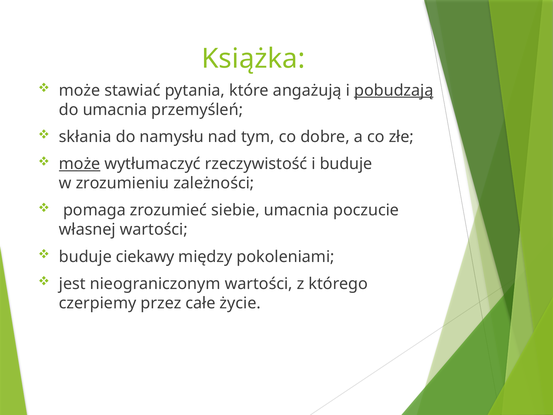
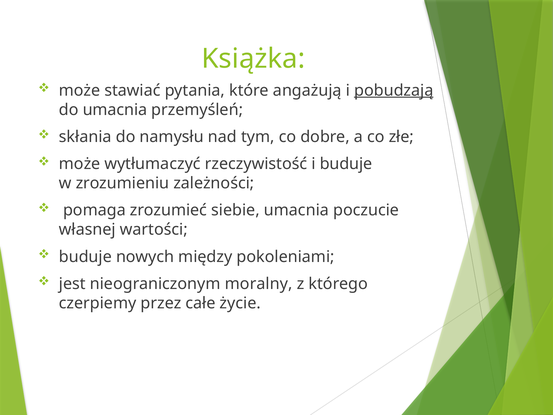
może at (80, 164) underline: present -> none
ciekawy: ciekawy -> nowych
nieograniczonym wartości: wartości -> moralny
